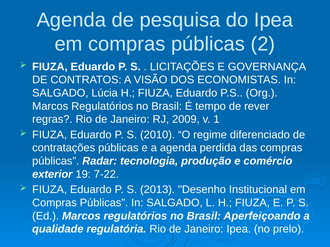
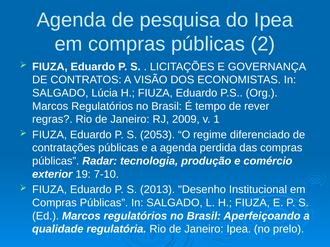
2010: 2010 -> 2053
7-22: 7-22 -> 7-10
